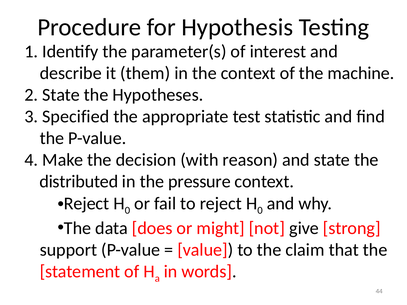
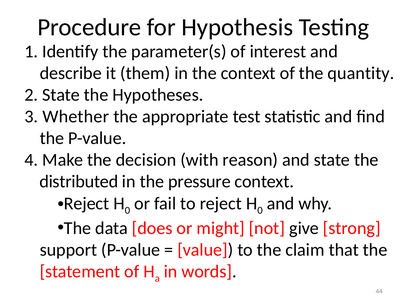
machine: machine -> quantity
Specified: Specified -> Whether
